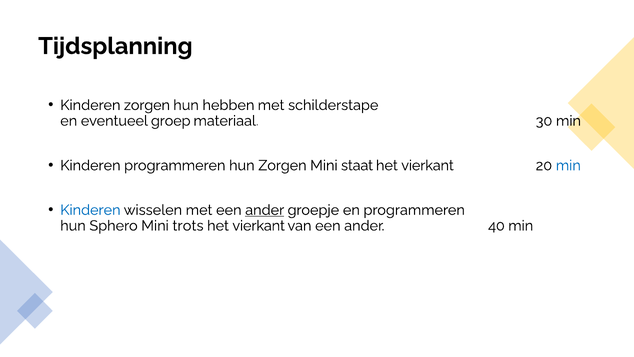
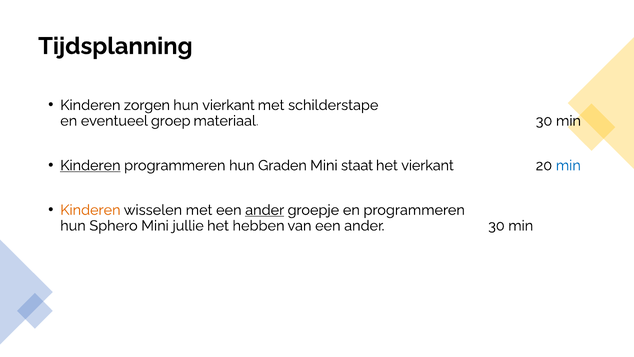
hun hebben: hebben -> vierkant
Kinderen at (90, 165) underline: none -> present
hun Zorgen: Zorgen -> Graden
Kinderen at (90, 210) colour: blue -> orange
trots: trots -> jullie
vierkant at (259, 226): vierkant -> hebben
ander 40: 40 -> 30
